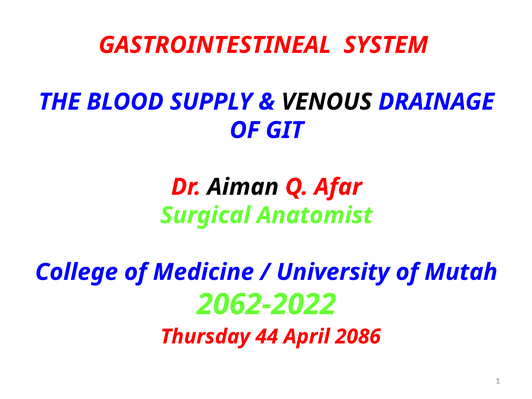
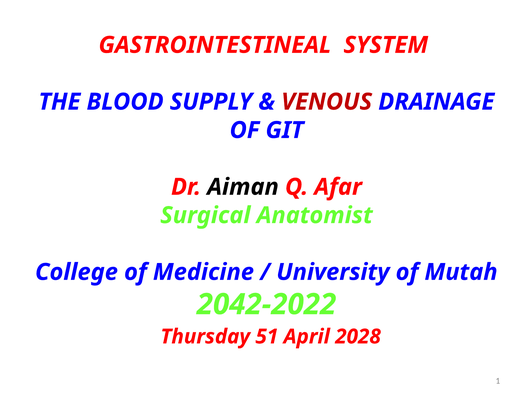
VENOUS colour: black -> red
2062-2022: 2062-2022 -> 2042-2022
44: 44 -> 51
2086: 2086 -> 2028
